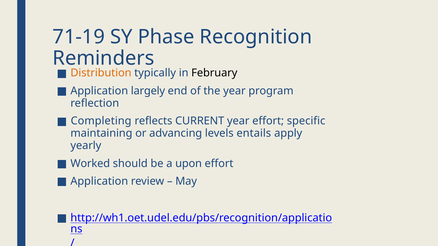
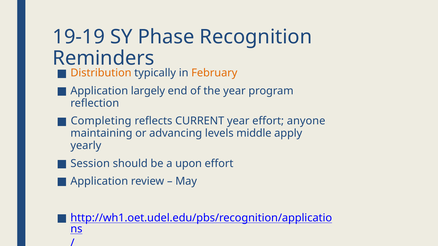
71-19: 71-19 -> 19-19
February colour: black -> orange
specific: specific -> anyone
entails: entails -> middle
Worked: Worked -> Session
